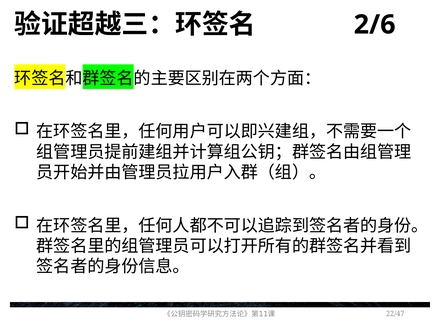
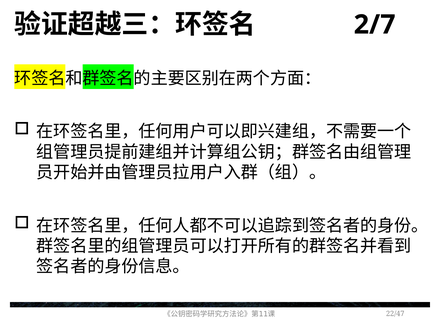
2/6: 2/6 -> 2/7
